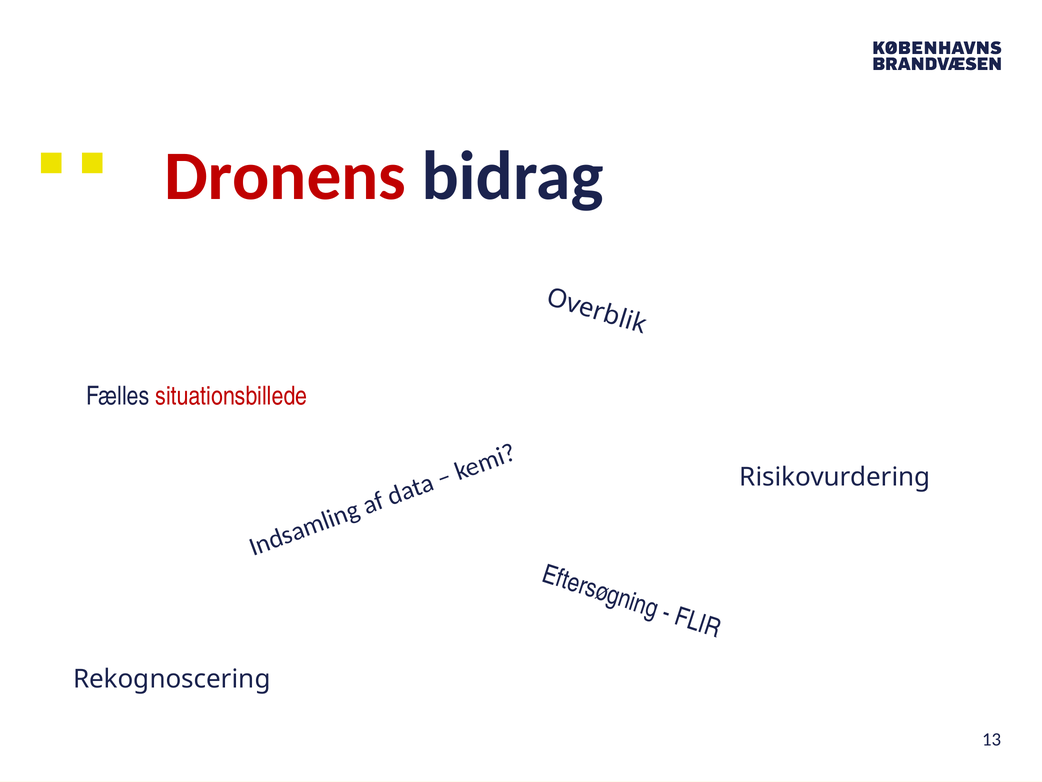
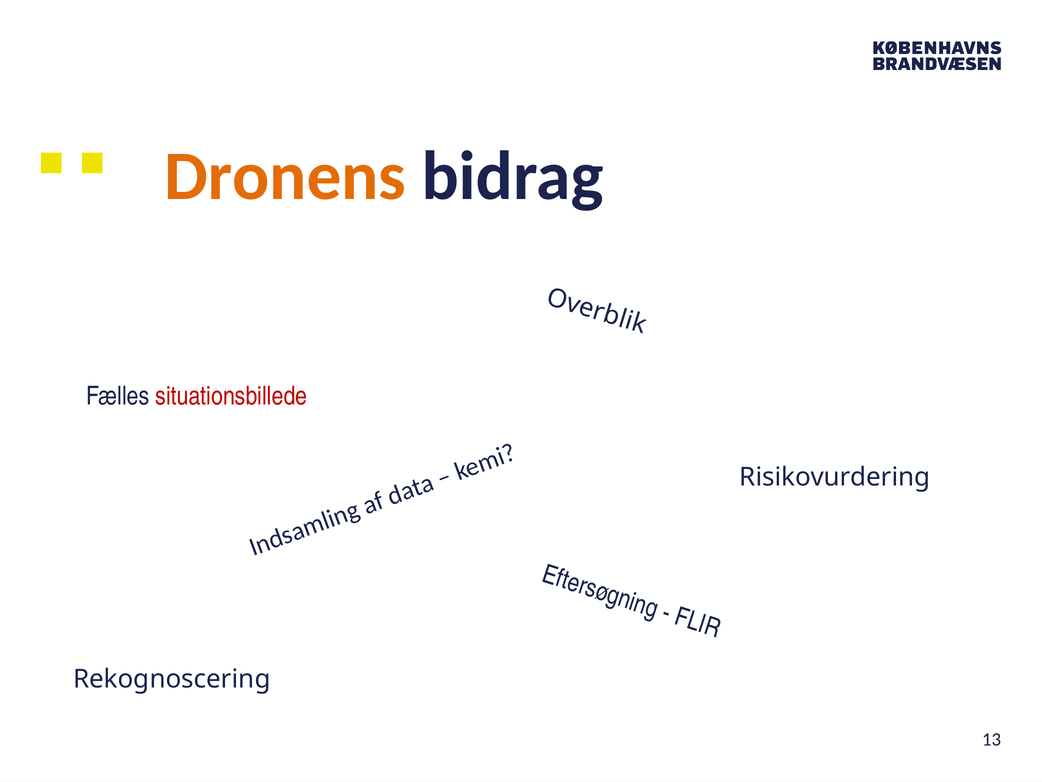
Dronens colour: red -> orange
